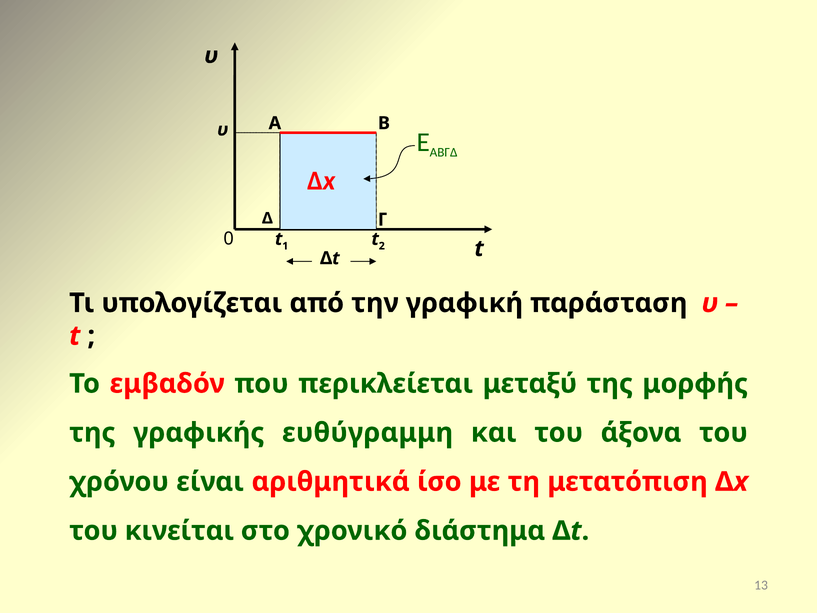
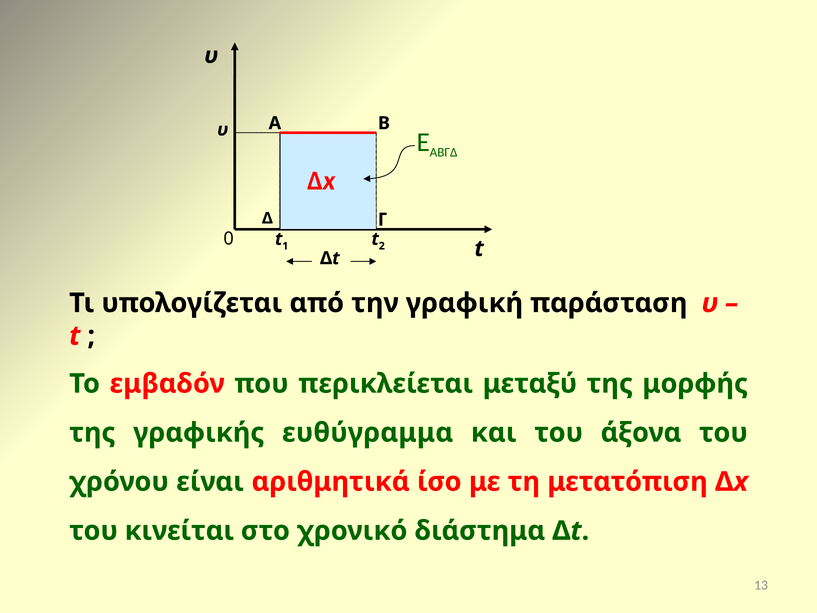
ευθύγραμμη: ευθύγραμμη -> ευθύγραμμα
